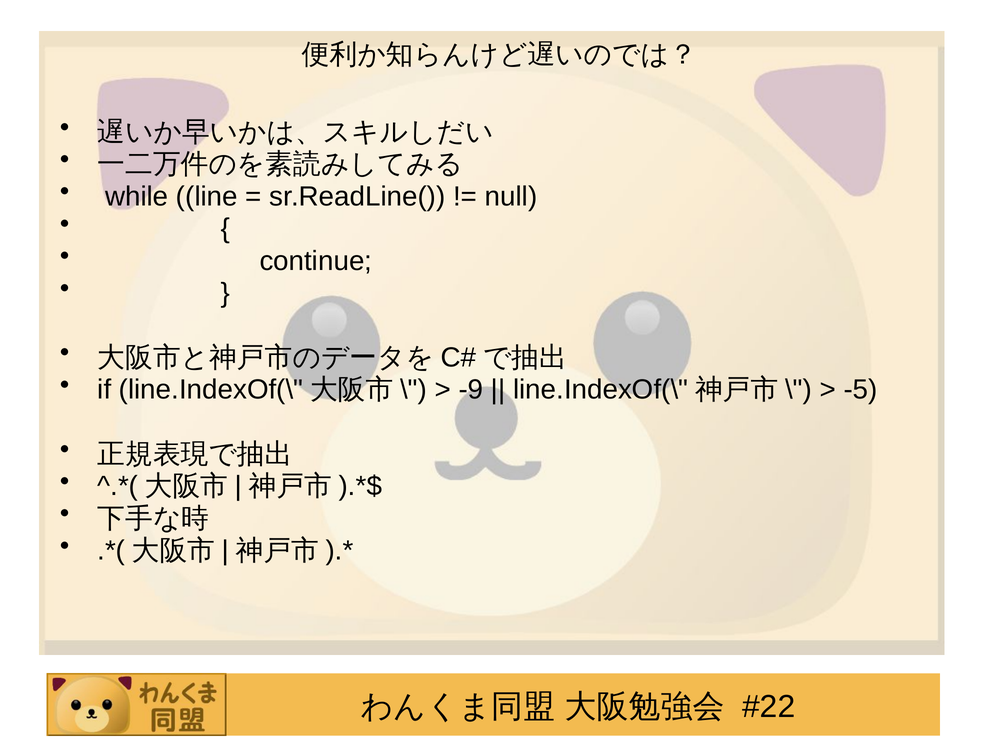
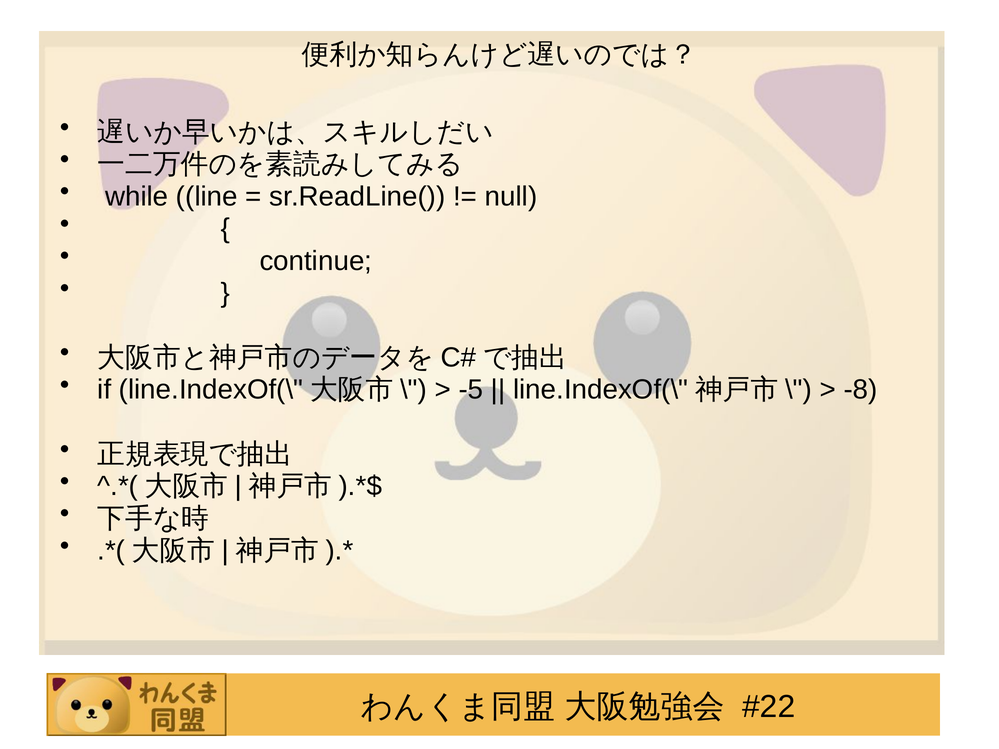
-9: -9 -> -5
-5: -5 -> -8
